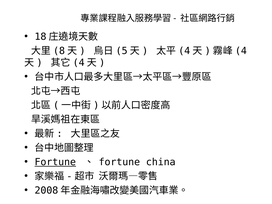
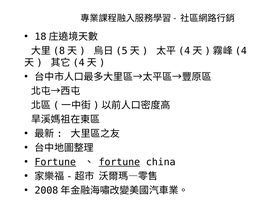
fortune at (119, 162) underline: none -> present
